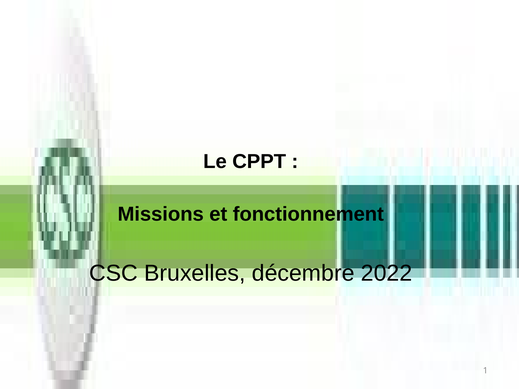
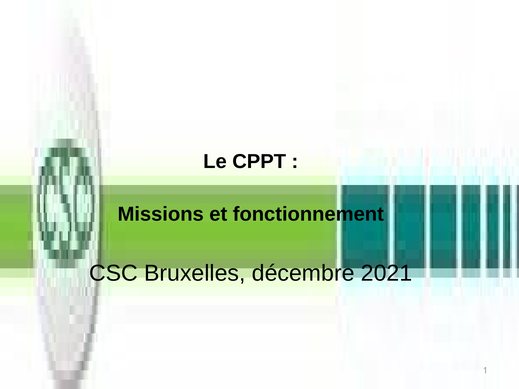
2022: 2022 -> 2021
